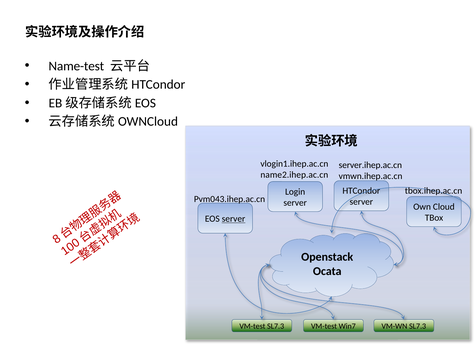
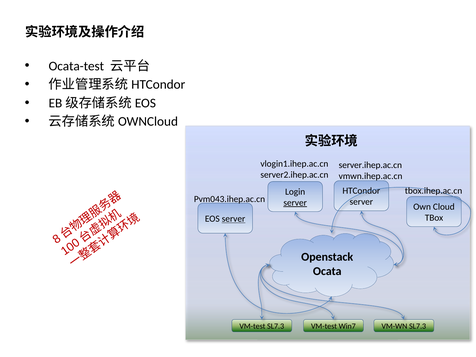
Name-test: Name-test -> Ocata-test
name2.ihep.ac.cn: name2.ihep.ac.cn -> server2.ihep.ac.cn
server at (295, 203) underline: none -> present
